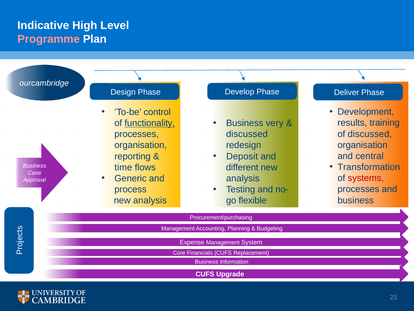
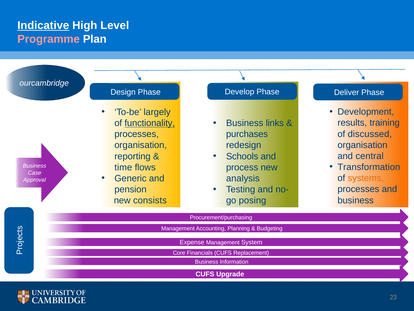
Indicative underline: none -> present
control: control -> largely
very: very -> links
discussed at (247, 134): discussed -> purchases
Deposit: Deposit -> Schools
different: different -> process
systems colour: red -> orange
process: process -> pension
analysis at (150, 200): analysis -> consists
flexible: flexible -> posing
